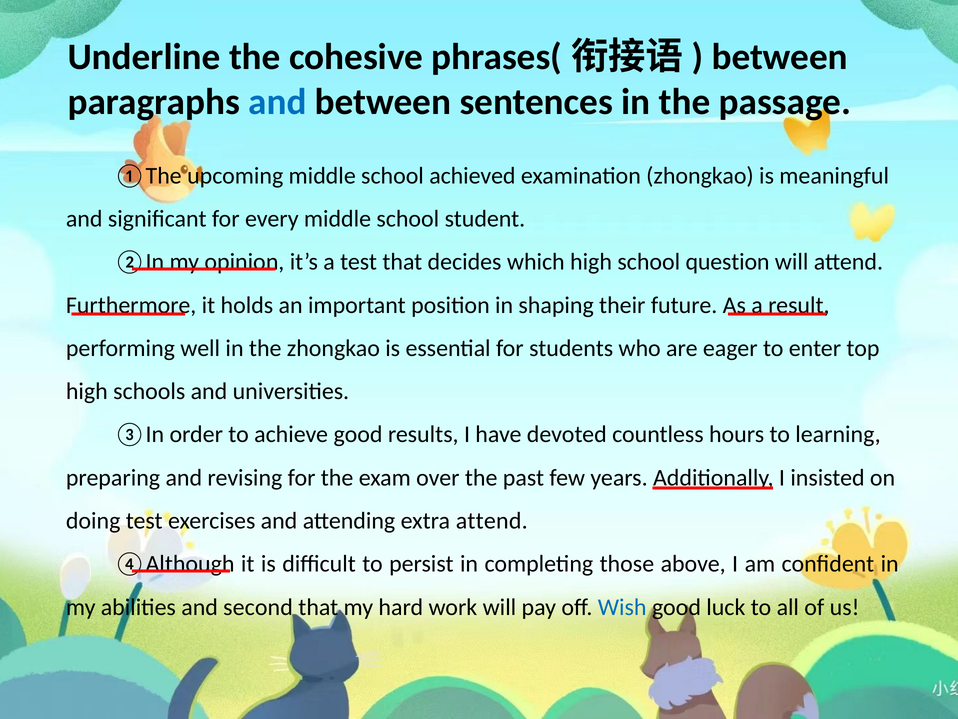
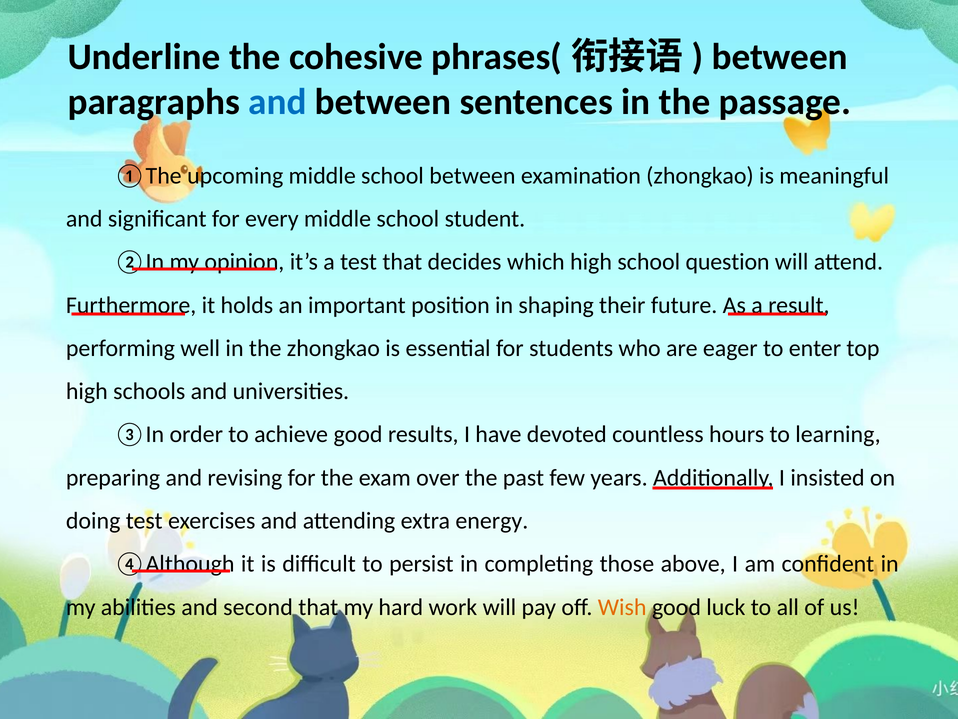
school achieved: achieved -> between
extra attend: attend -> energy
Wish colour: blue -> orange
